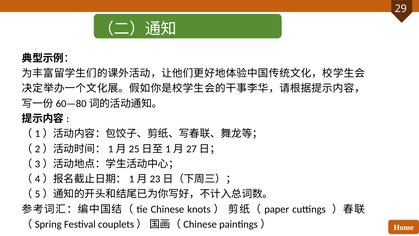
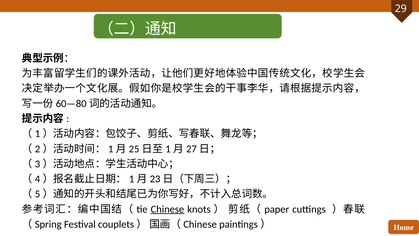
Chinese underline: none -> present
